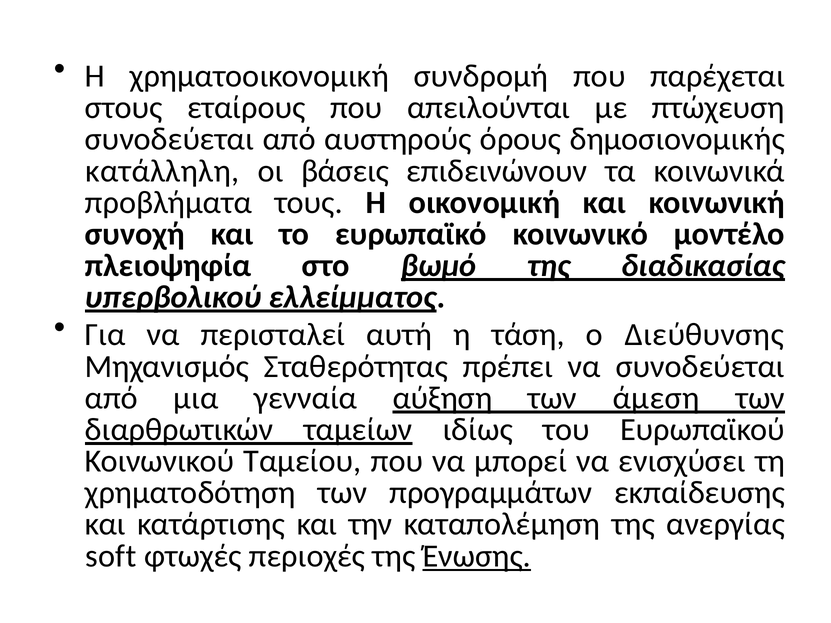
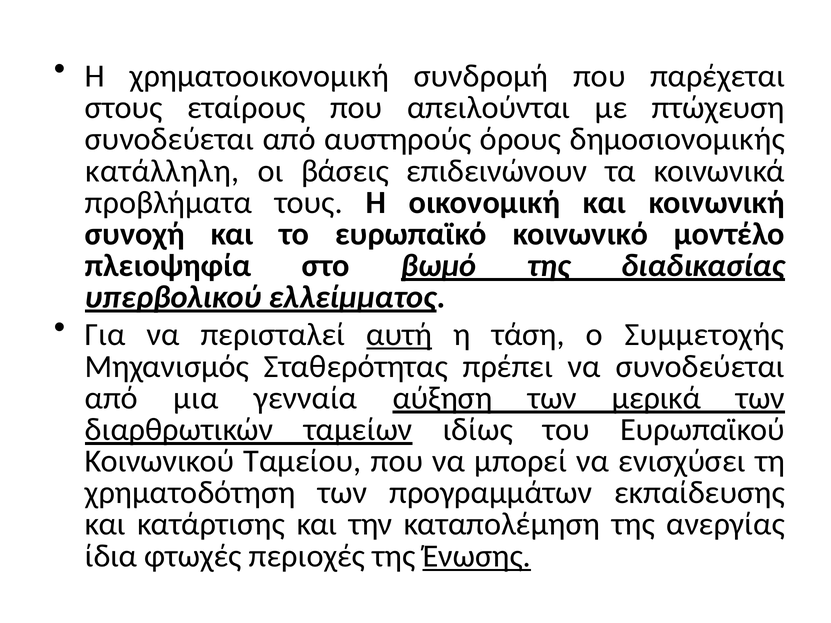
αυτή underline: none -> present
Διεύθυνσης: Διεύθυνσης -> Συμμετοχής
άμεση: άμεση -> μερικά
soft: soft -> ίδια
